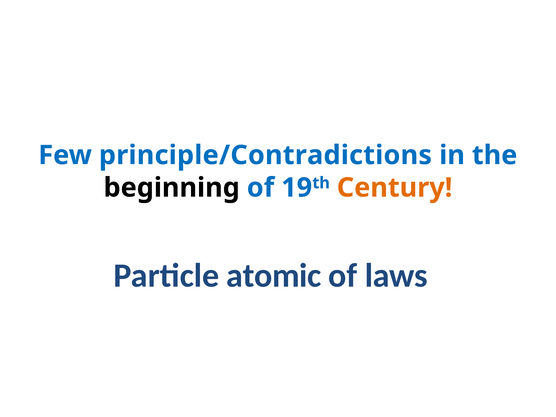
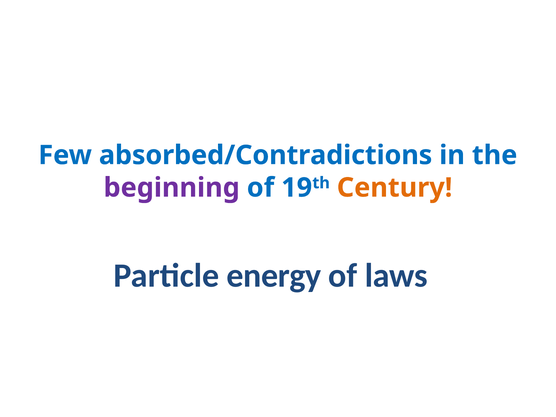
principle/Contradictions: principle/Contradictions -> absorbed/Contradictions
beginning colour: black -> purple
atomic: atomic -> energy
